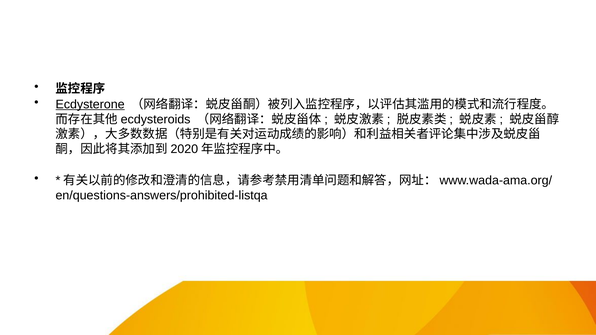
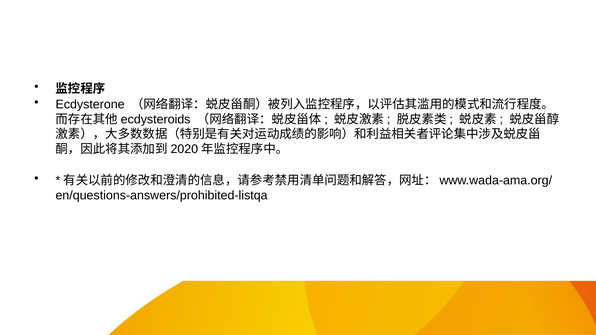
Ecdysterone underline: present -> none
